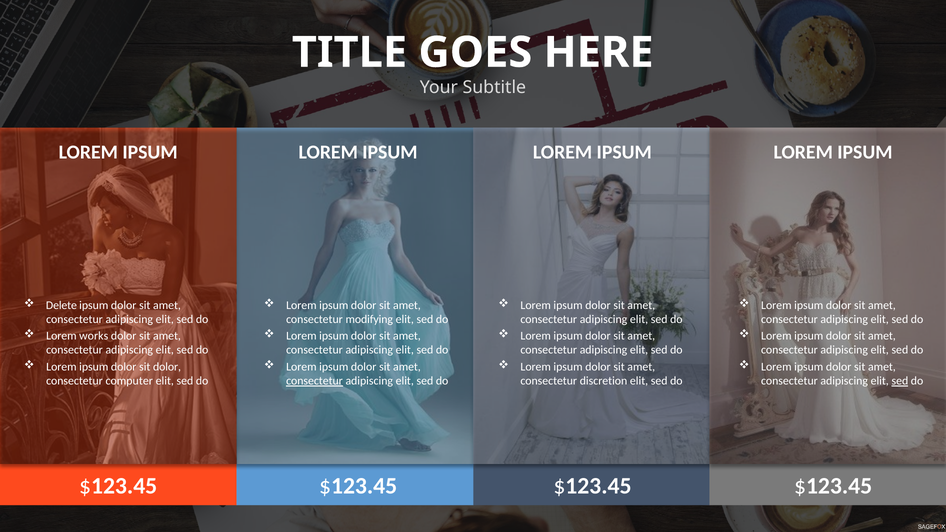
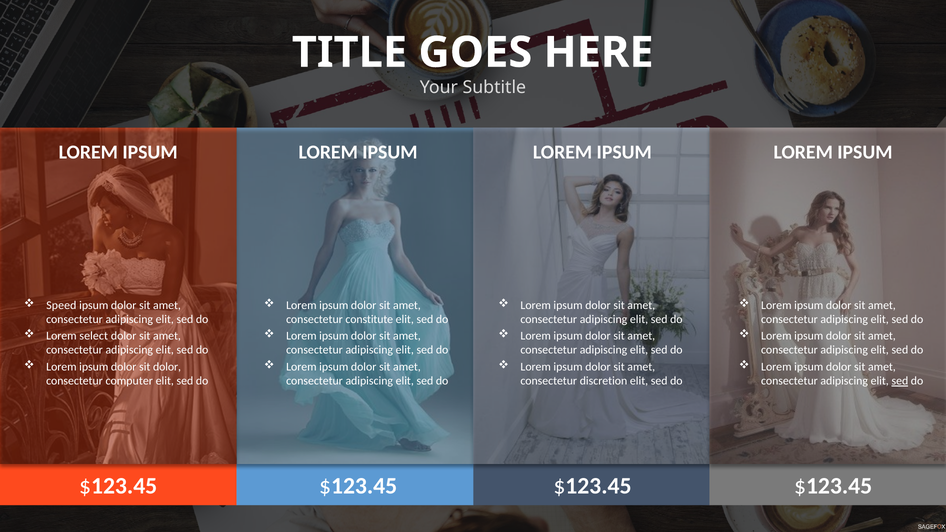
Delete: Delete -> Speed
modifying: modifying -> constitute
works: works -> select
consectetur at (314, 381) underline: present -> none
